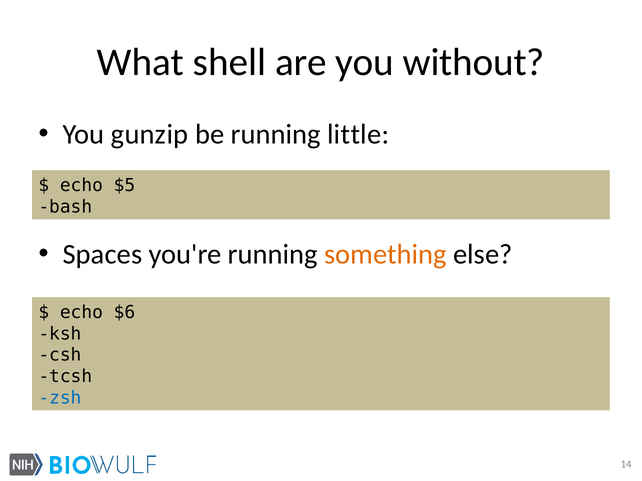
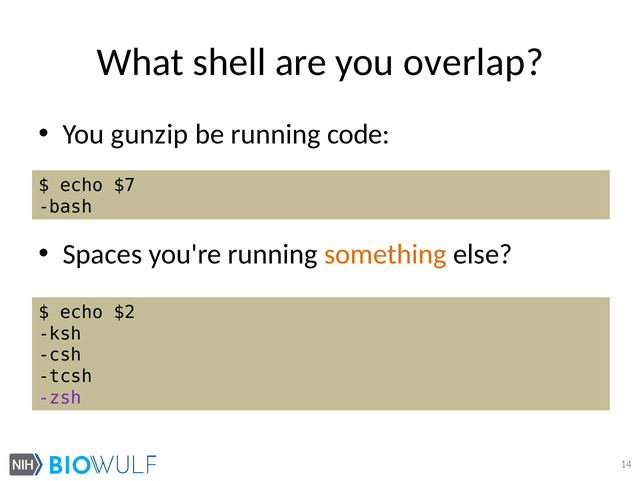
without: without -> overlap
little: little -> code
$5: $5 -> $7
$6: $6 -> $2
zsh colour: blue -> purple
